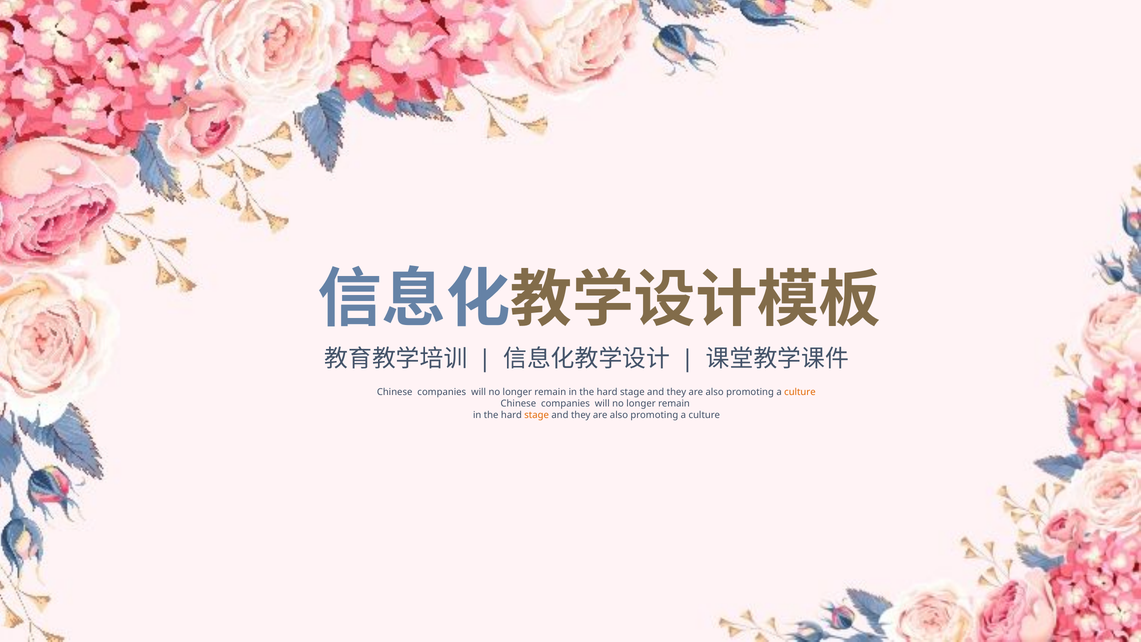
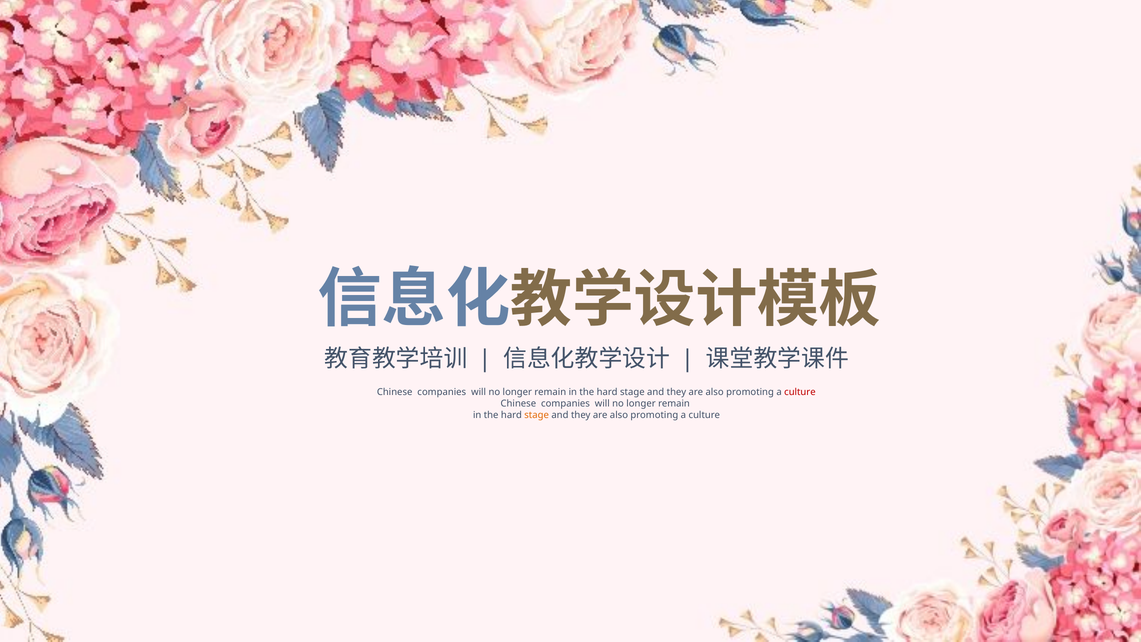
culture at (800, 392) colour: orange -> red
